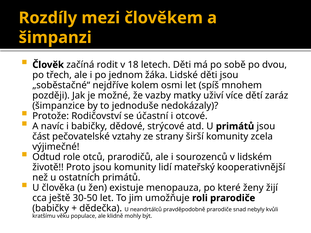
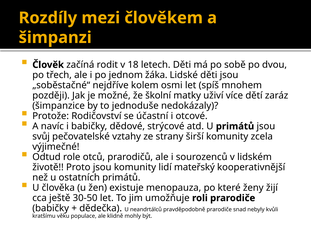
vazby: vazby -> školní
část: část -> svůj
